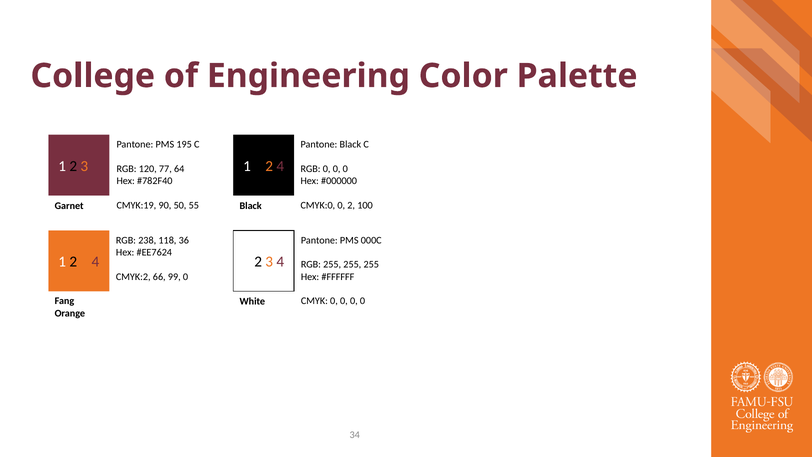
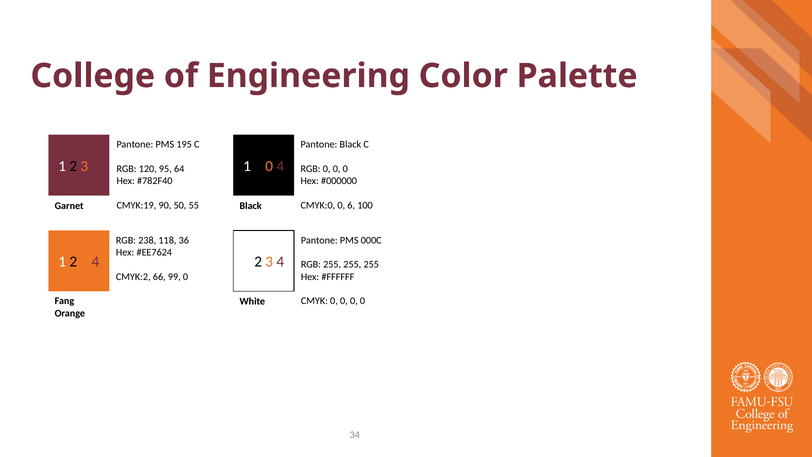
2 2: 2 -> 0
77: 77 -> 95
0 2: 2 -> 6
